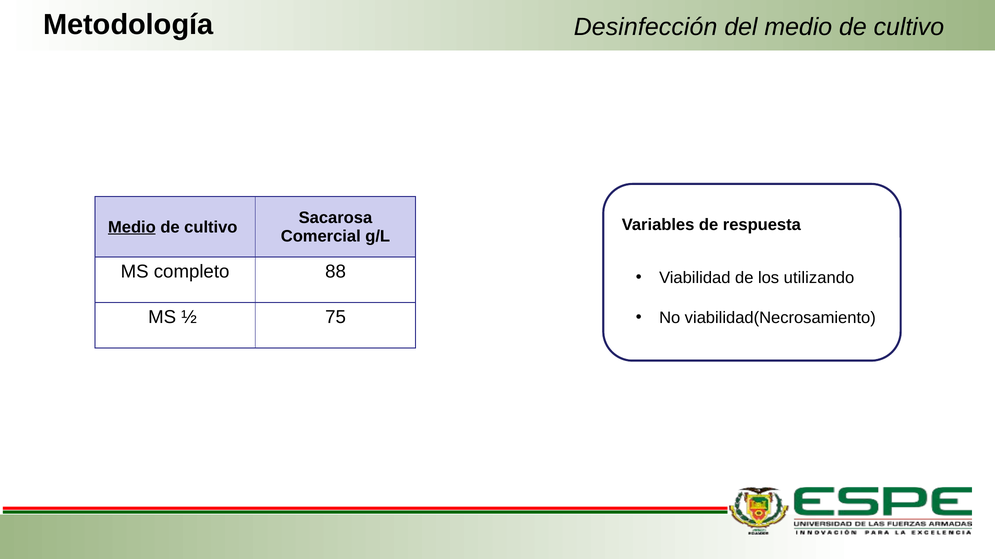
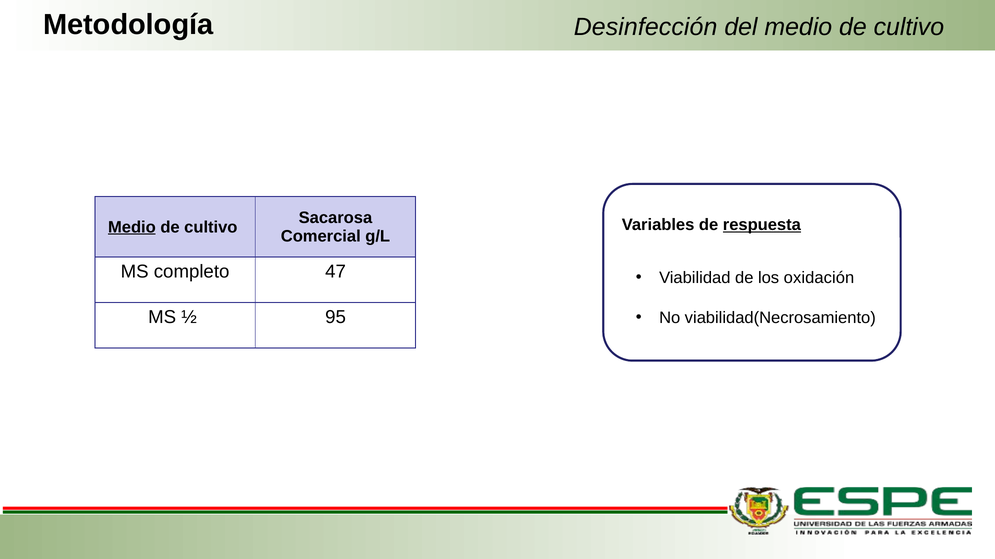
respuesta underline: none -> present
88: 88 -> 47
utilizando: utilizando -> oxidación
75: 75 -> 95
